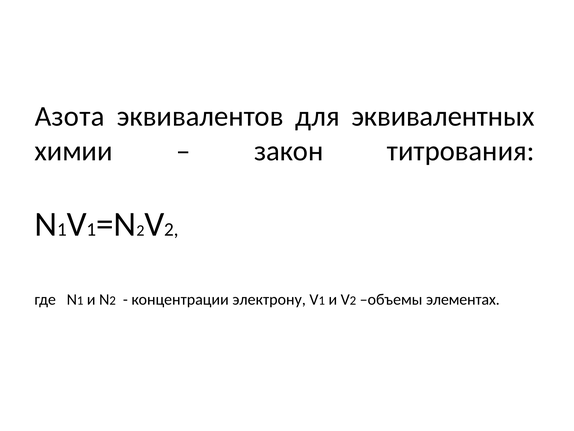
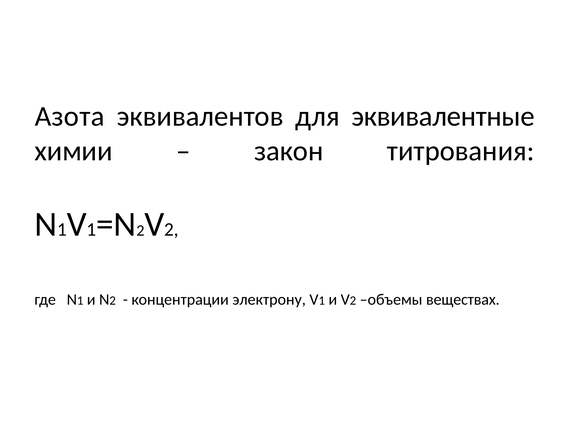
эквивалентных: эквивалентных -> эквивалентные
элементах: элементах -> веществах
